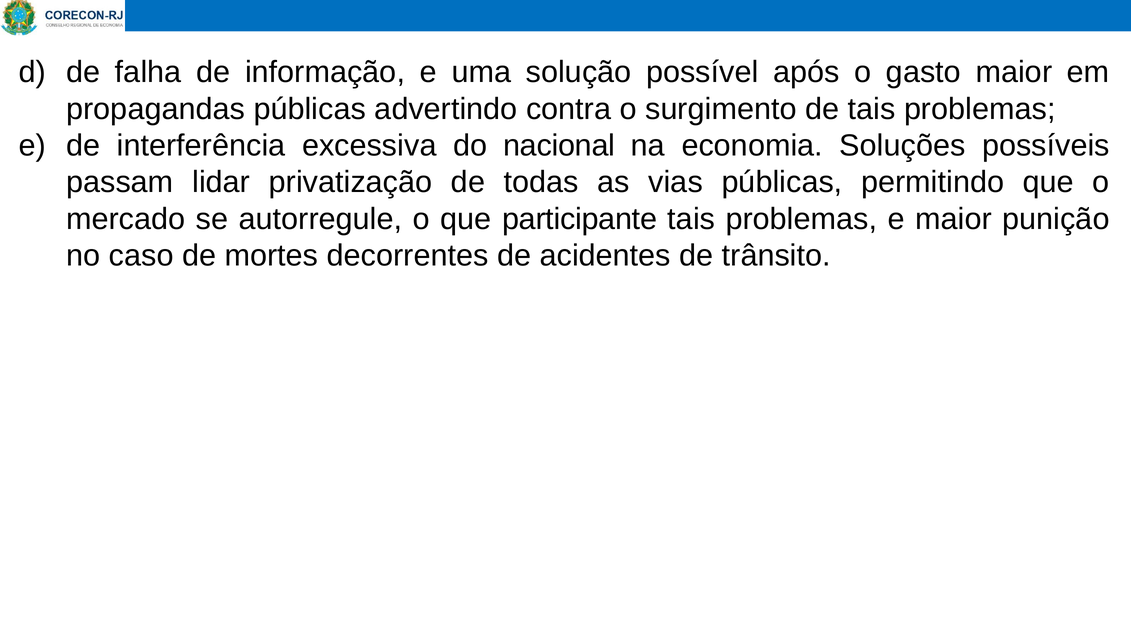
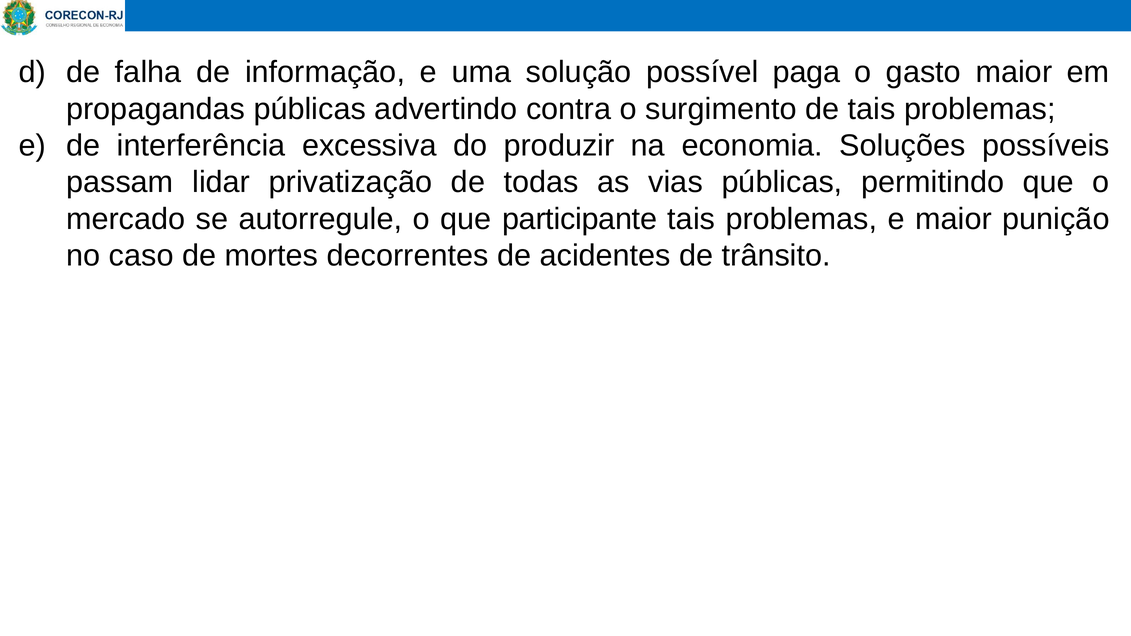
após: após -> paga
nacional: nacional -> produzir
